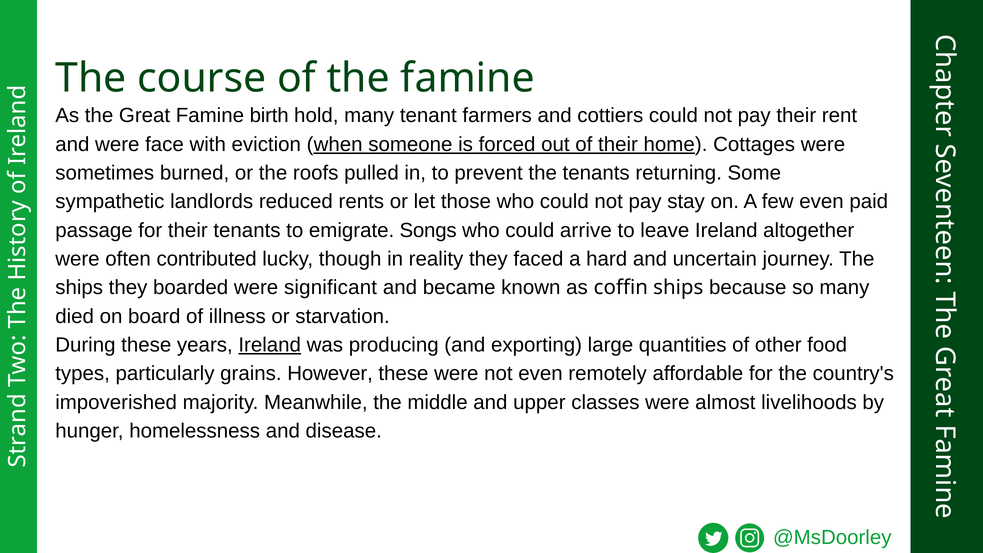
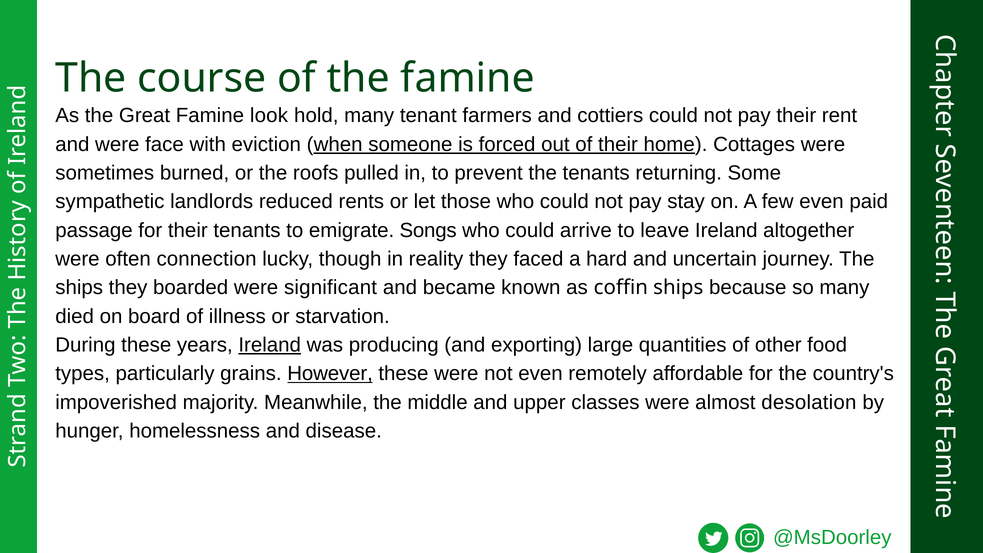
birth: birth -> look
contributed: contributed -> connection
However underline: none -> present
livelihoods: livelihoods -> desolation
